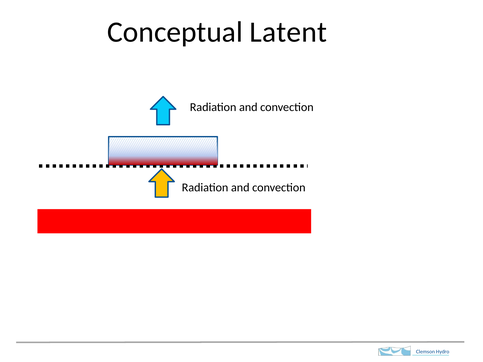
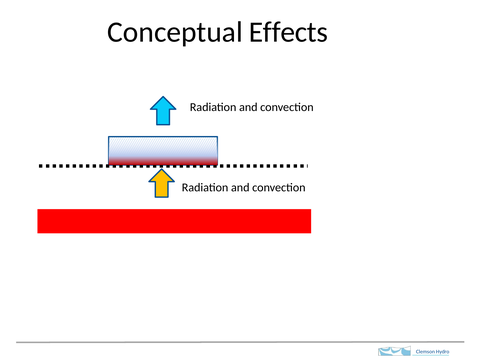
Latent: Latent -> Effects
